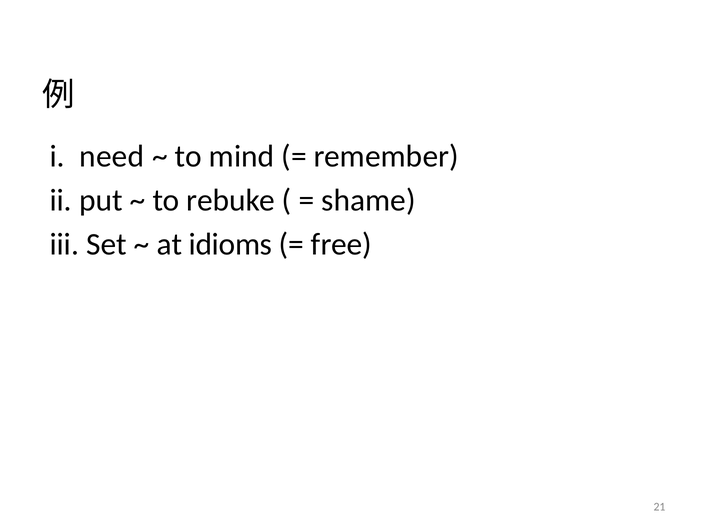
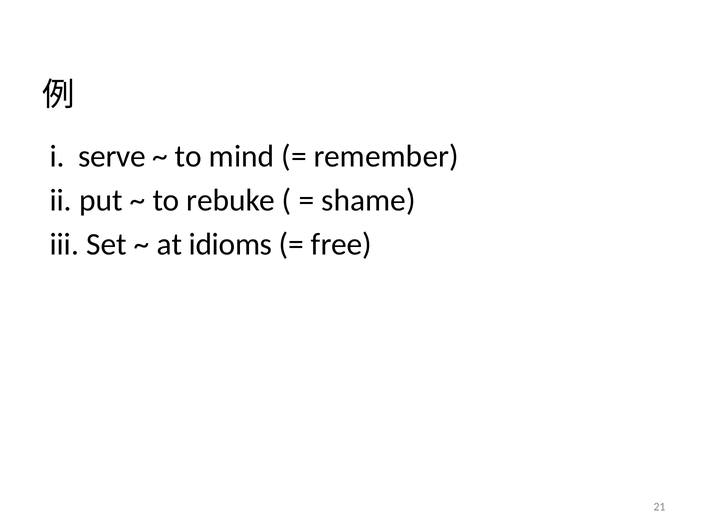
need: need -> serve
